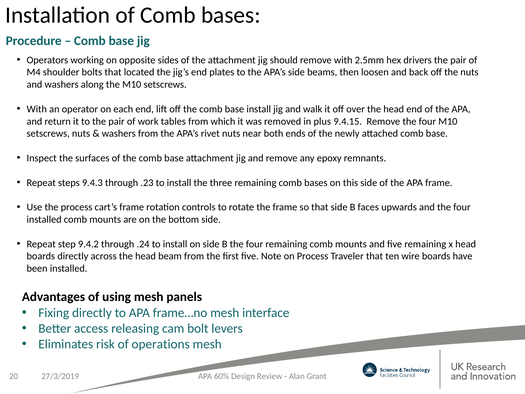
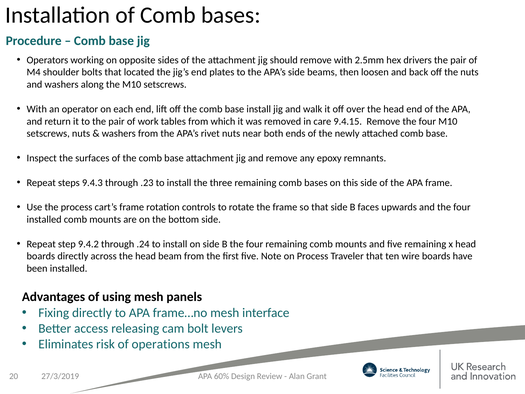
plus: plus -> care
